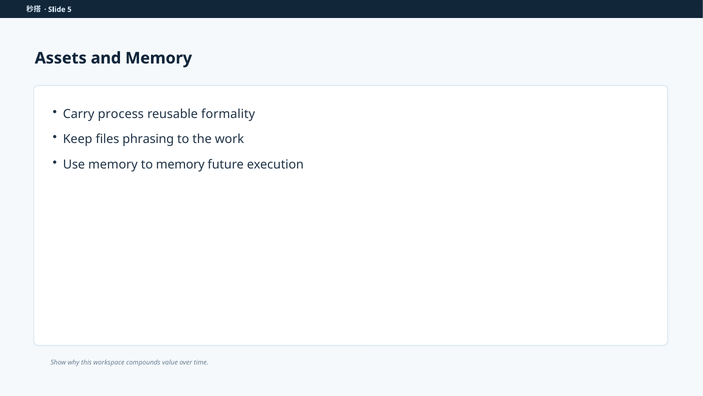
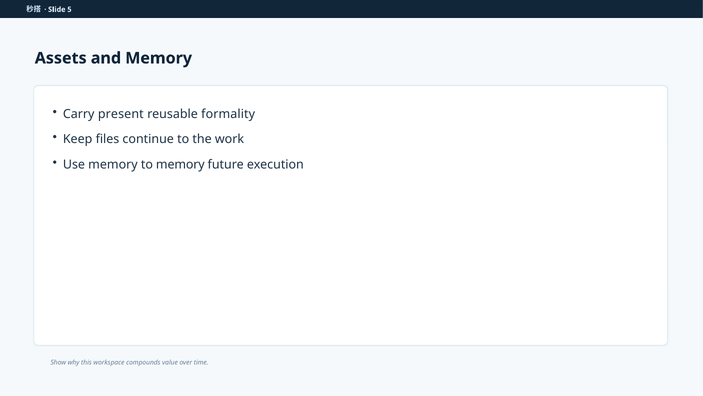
process: process -> present
phrasing: phrasing -> continue
